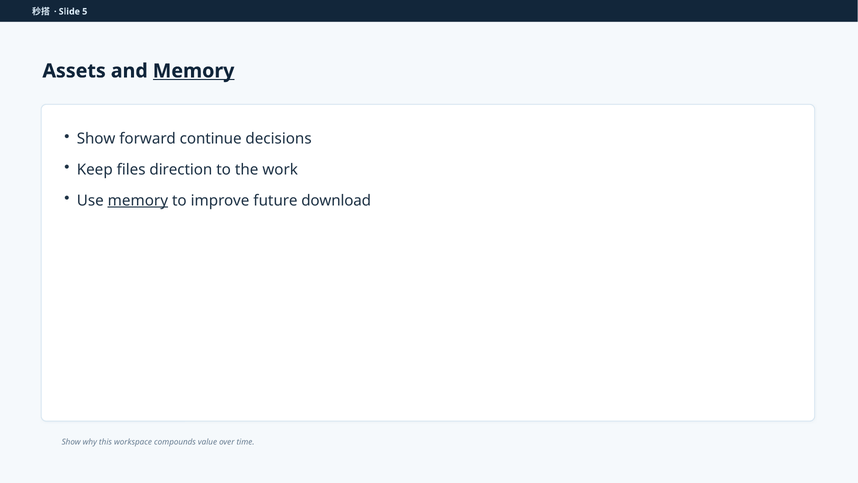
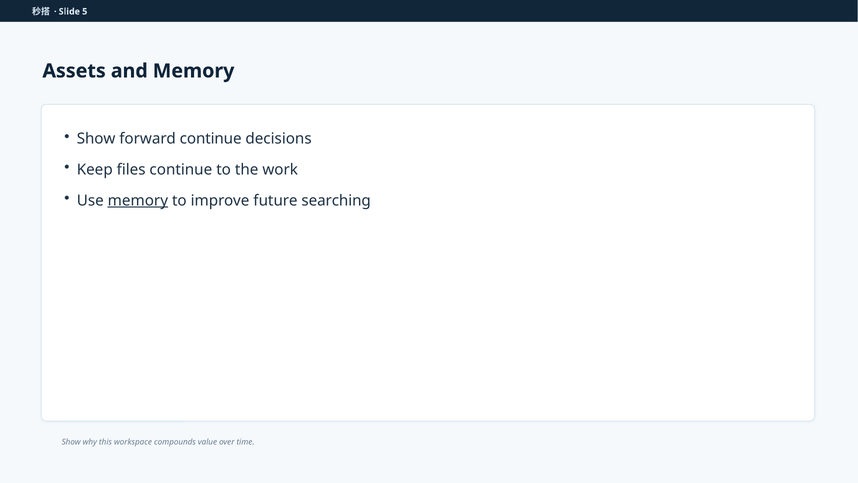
Memory at (194, 71) underline: present -> none
files direction: direction -> continue
download: download -> searching
